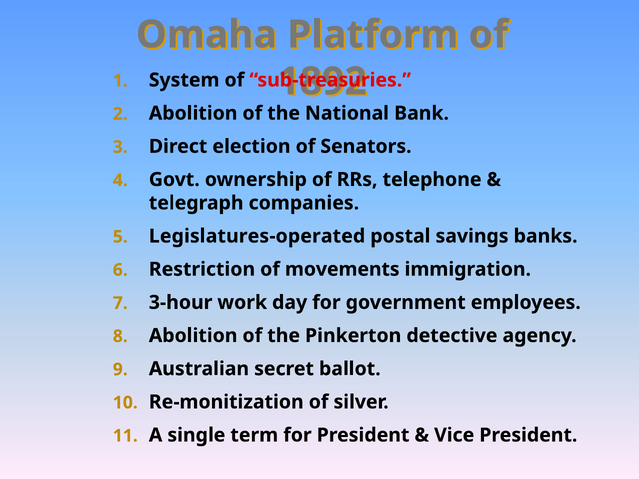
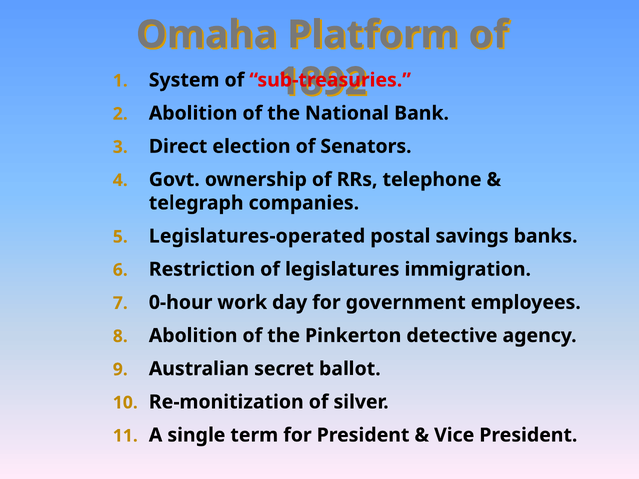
movements: movements -> legislatures
3-hour: 3-hour -> 0-hour
